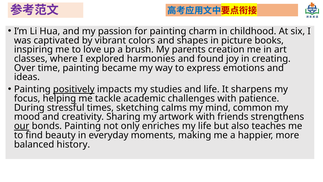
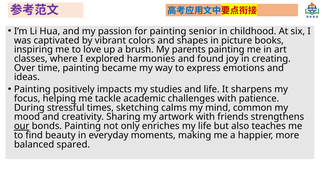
charm: charm -> senior
parents creation: creation -> painting
positively underline: present -> none
history: history -> spared
